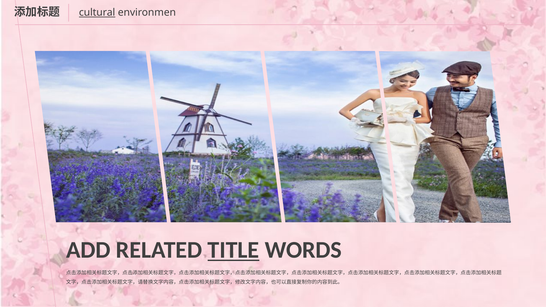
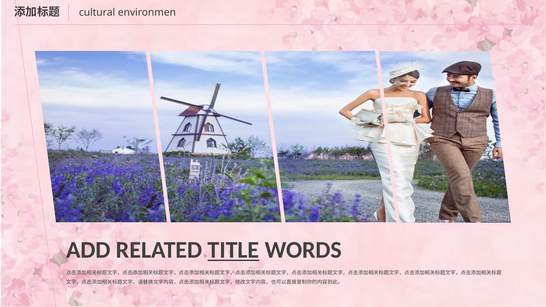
cultural underline: present -> none
